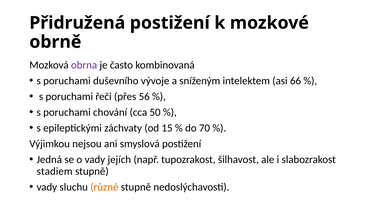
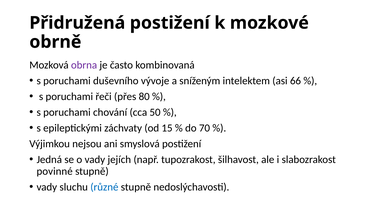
56: 56 -> 80
stadiem: stadiem -> povinné
různé colour: orange -> blue
